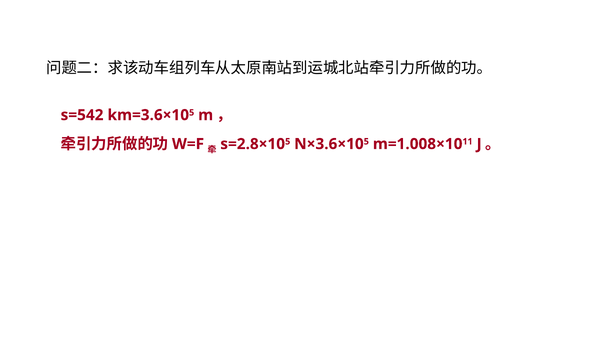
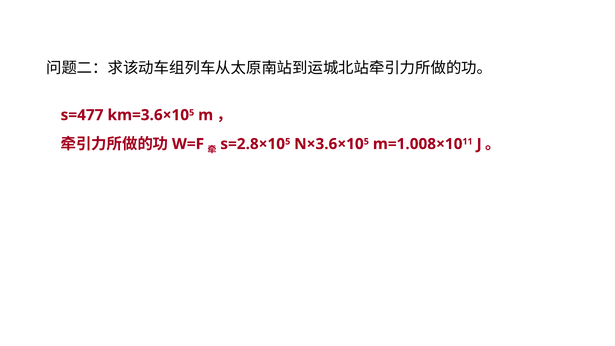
s=542: s=542 -> s=477
